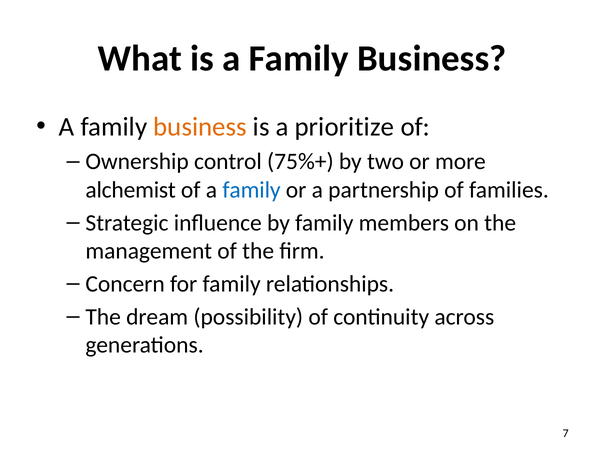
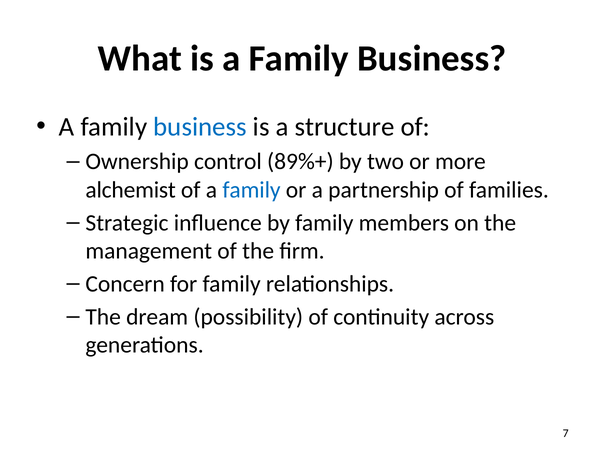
business at (200, 127) colour: orange -> blue
prioritize: prioritize -> structure
75%+: 75%+ -> 89%+
